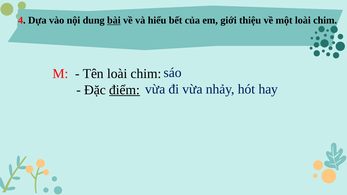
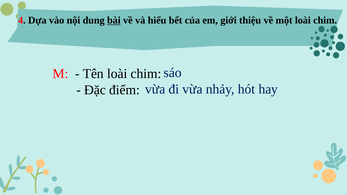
điểm underline: present -> none
